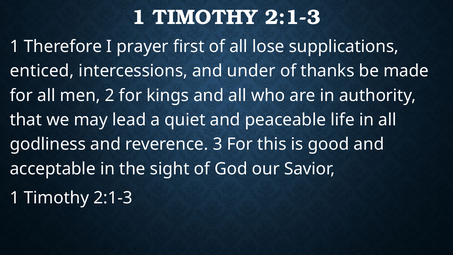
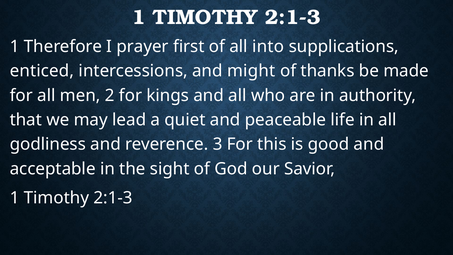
lose: lose -> into
under: under -> might
